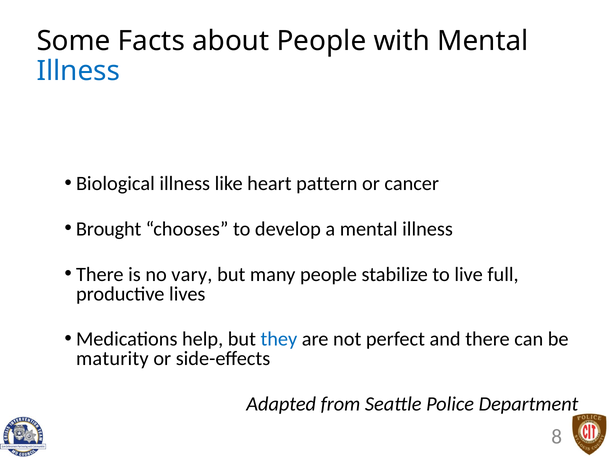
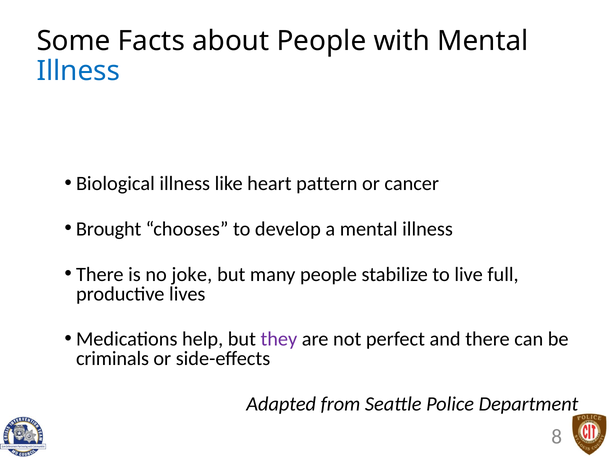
vary: vary -> joke
they colour: blue -> purple
maturity: maturity -> criminals
